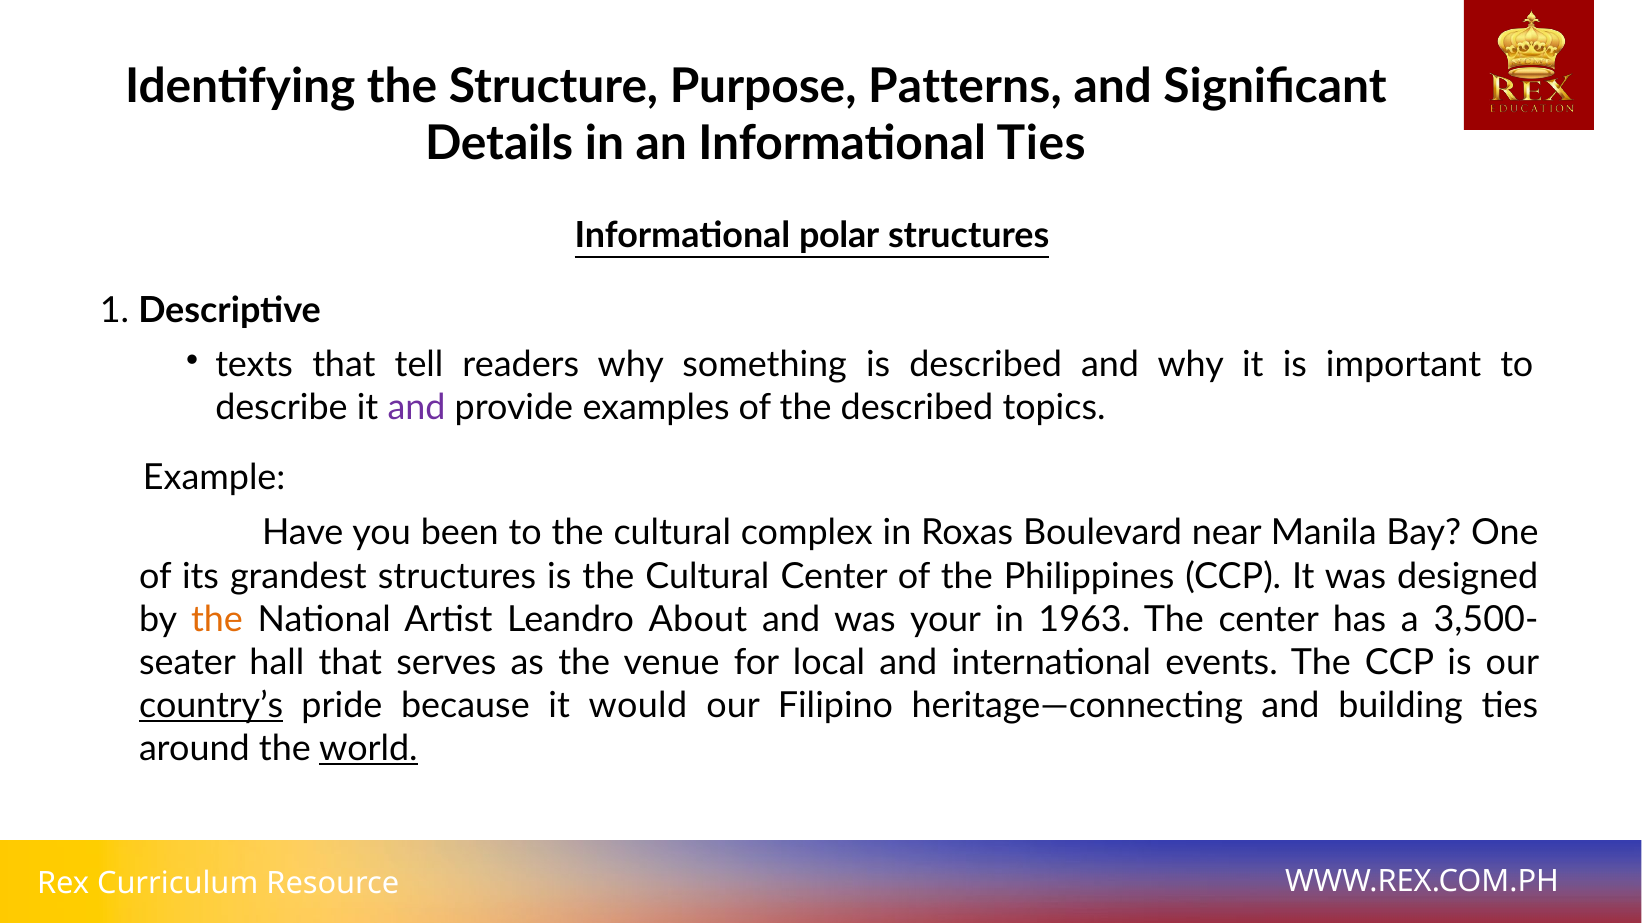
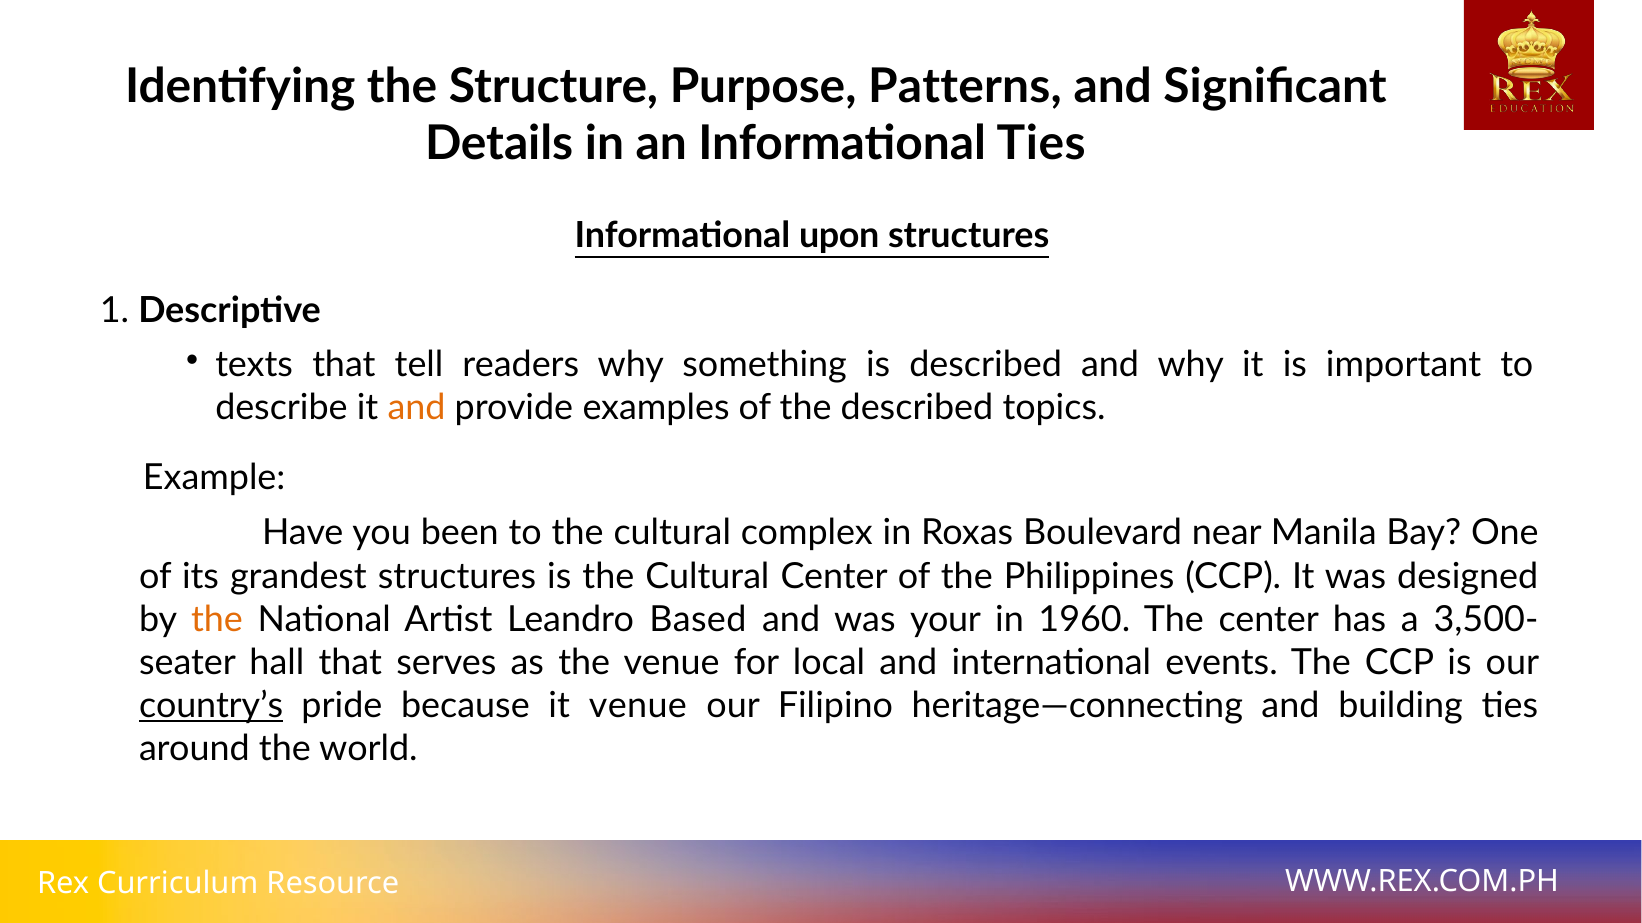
polar: polar -> upon
and at (417, 408) colour: purple -> orange
About: About -> Based
1963: 1963 -> 1960
it would: would -> venue
world underline: present -> none
